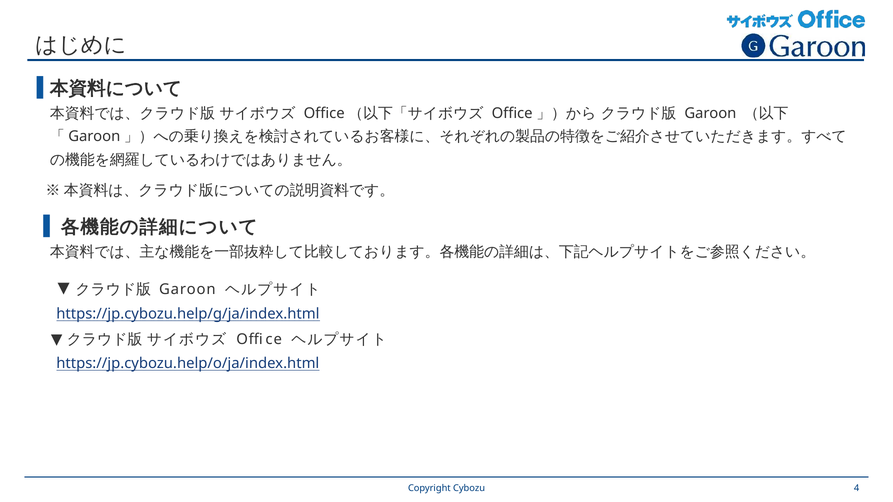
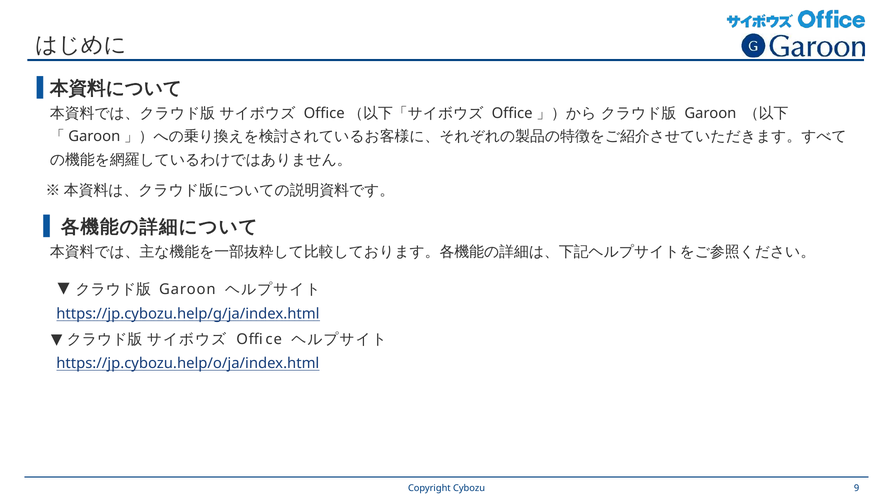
4: 4 -> 9
